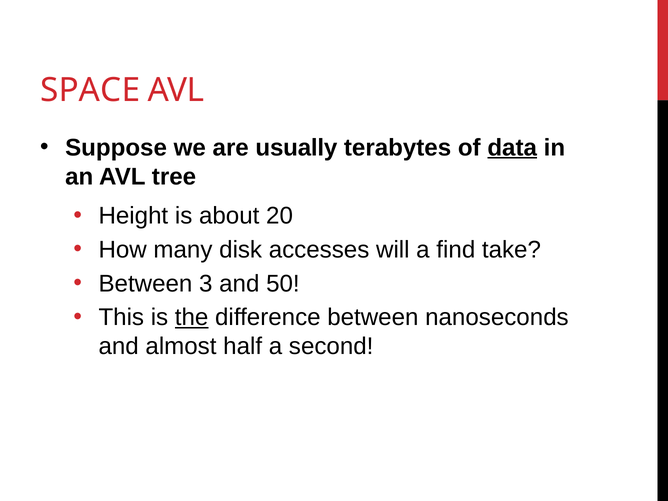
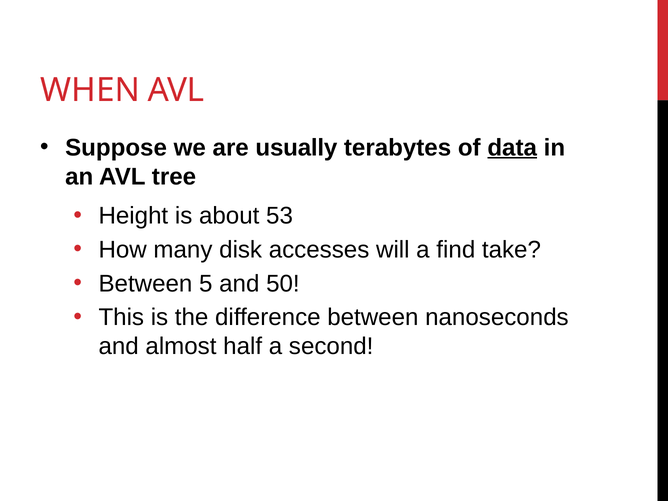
SPACE: SPACE -> WHEN
20: 20 -> 53
3: 3 -> 5
the underline: present -> none
